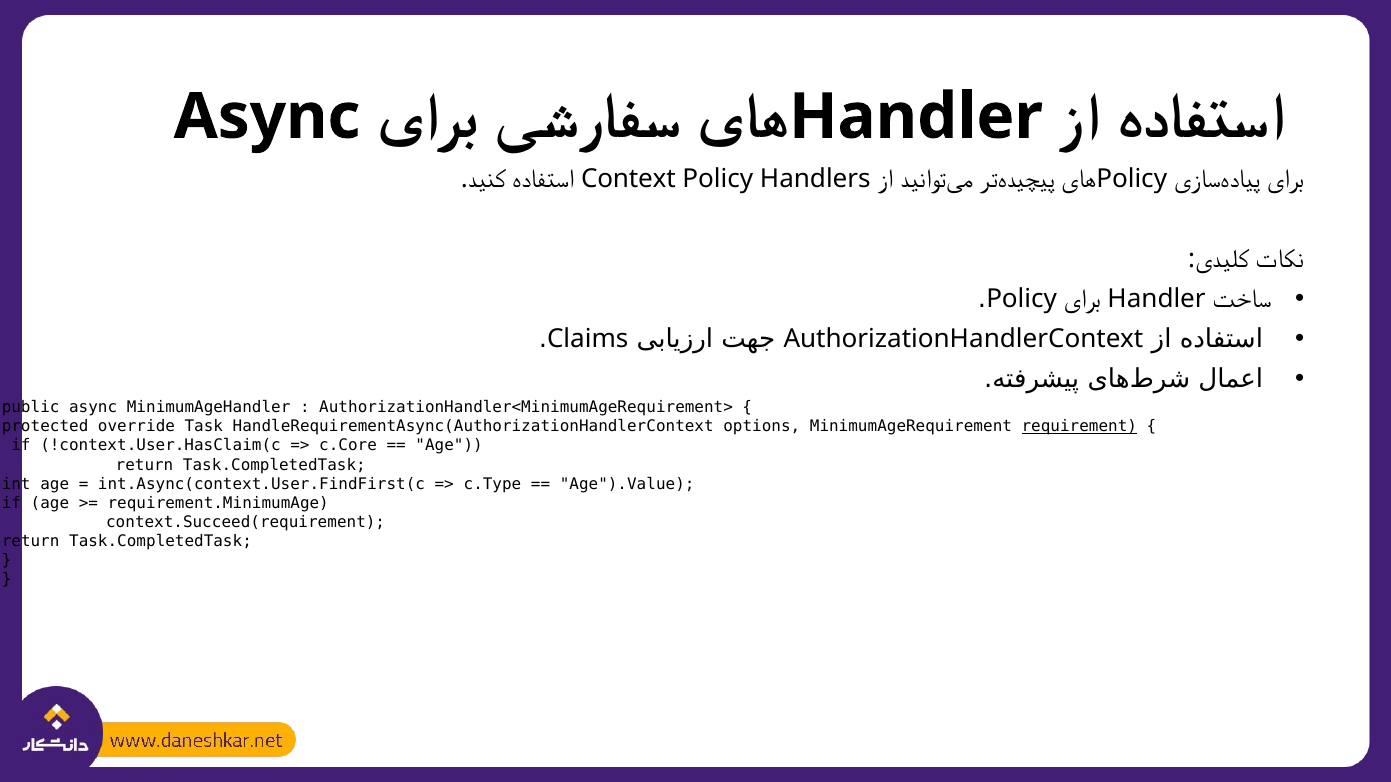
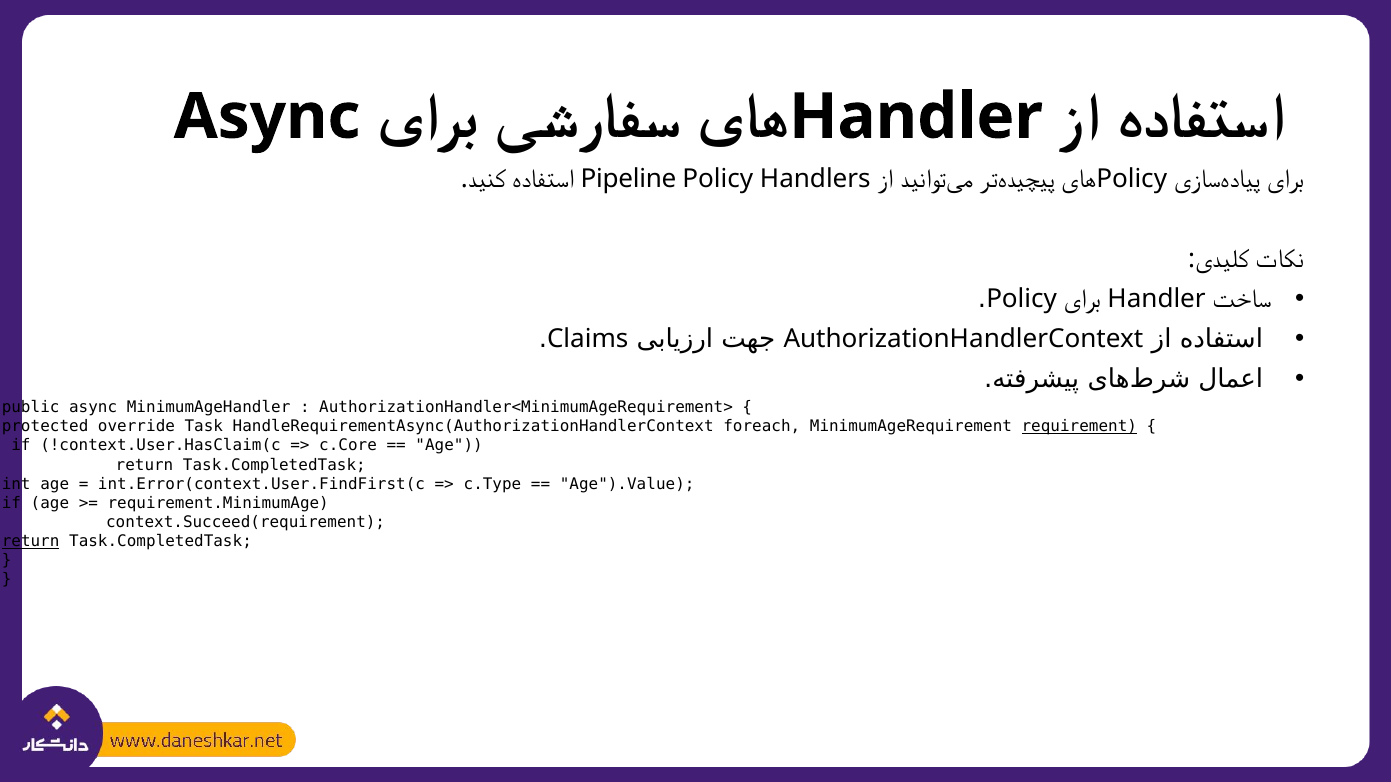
Context: Context -> Pipeline
options: options -> foreach
int.Async(context.User.FindFirst(c: int.Async(context.User.FindFirst(c -> int.Error(context.User.FindFirst(c
return at (31, 542) underline: none -> present
